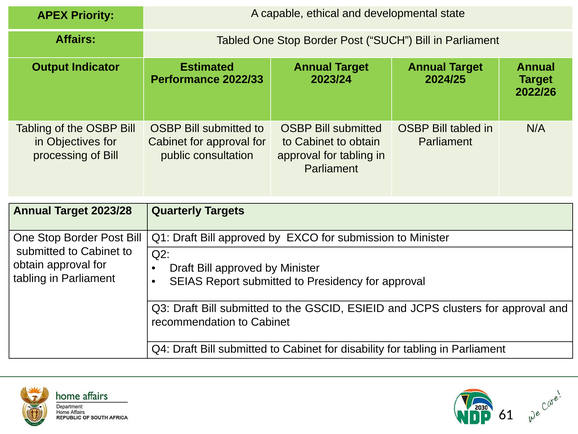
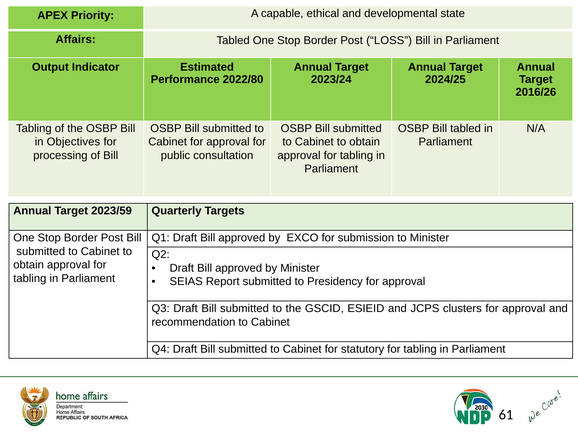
SUCH: SUCH -> LOSS
2022/33: 2022/33 -> 2022/80
2022/26: 2022/26 -> 2016/26
2023/28: 2023/28 -> 2023/59
disability: disability -> statutory
